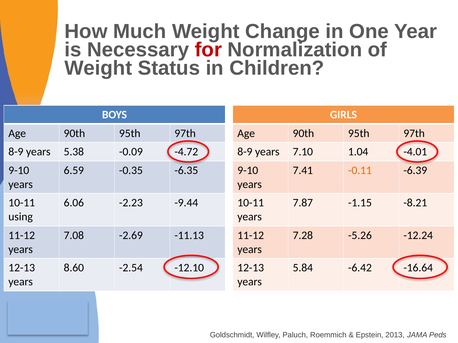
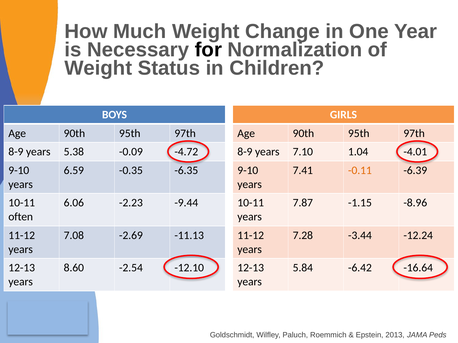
for colour: red -> black
-8.21: -8.21 -> -8.96
using: using -> often
-5.26: -5.26 -> -3.44
